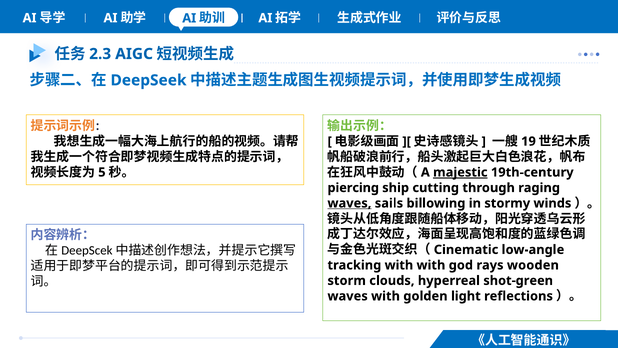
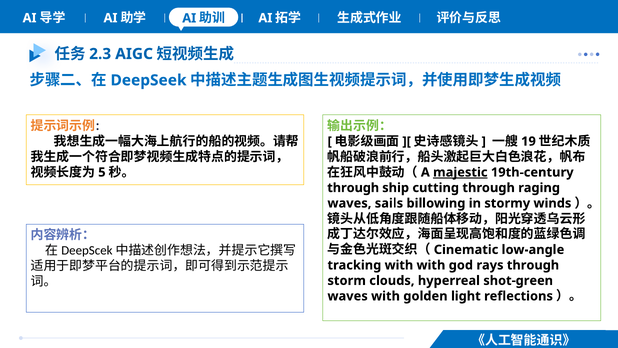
piercing at (353, 188): piercing -> through
waves at (349, 203) underline: present -> none
rays wooden: wooden -> through
